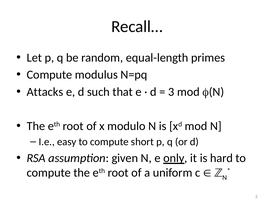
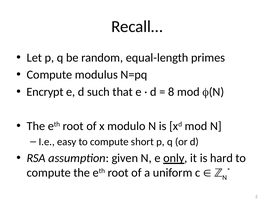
Attacks: Attacks -> Encrypt
3: 3 -> 8
